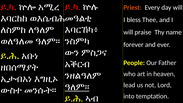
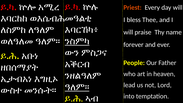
ንስምካ underline: none -> present
